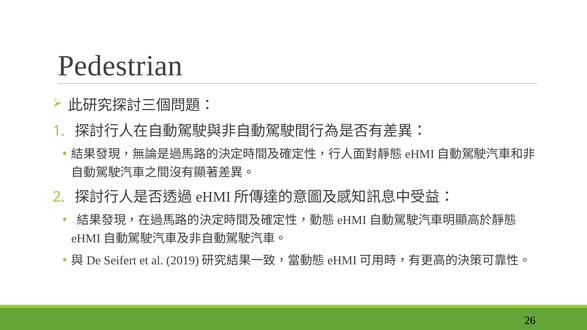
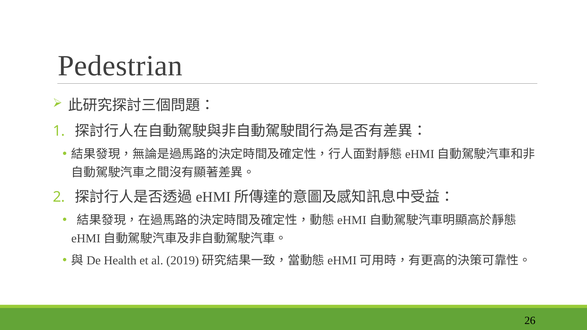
Seifert: Seifert -> Health
